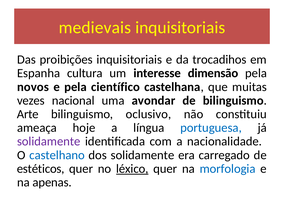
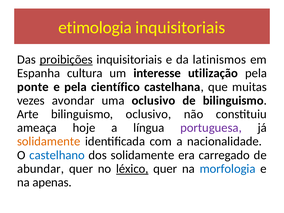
medievais: medievais -> etimologia
proibições underline: none -> present
trocadihos: trocadihos -> latinismos
dimensão: dimensão -> utilização
novos: novos -> ponte
nacional: nacional -> avondar
uma avondar: avondar -> oclusivo
portuguesa colour: blue -> purple
solidamente at (49, 141) colour: purple -> orange
estéticos: estéticos -> abundar
